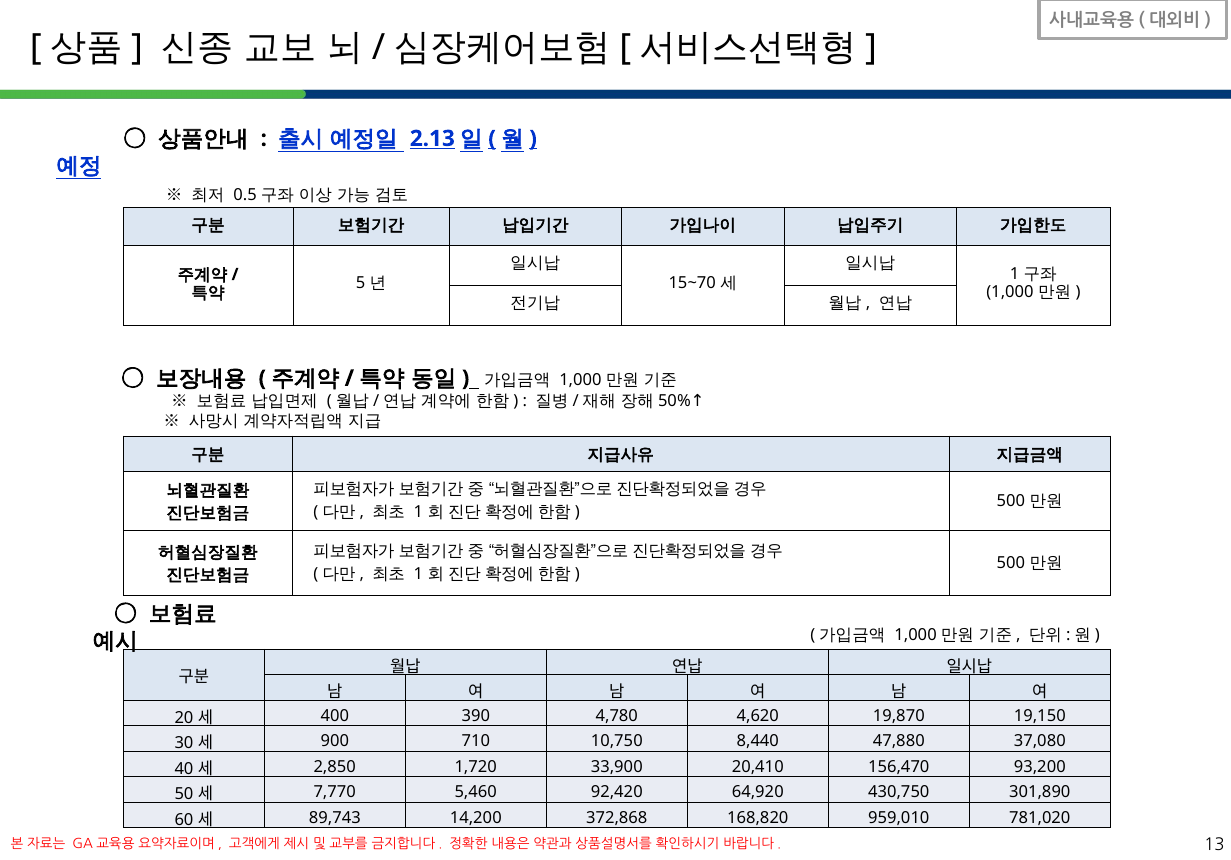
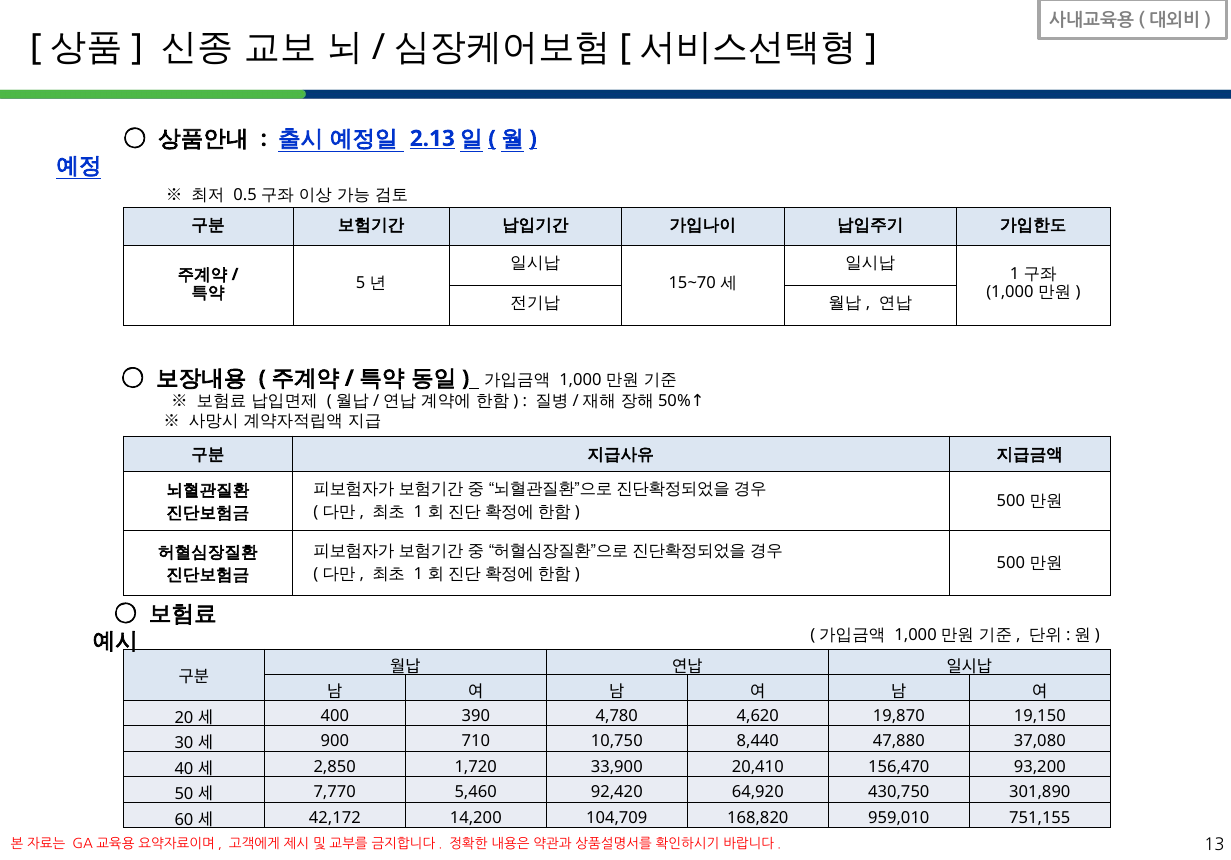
89,743: 89,743 -> 42,172
372,868: 372,868 -> 104,709
781,020: 781,020 -> 751,155
